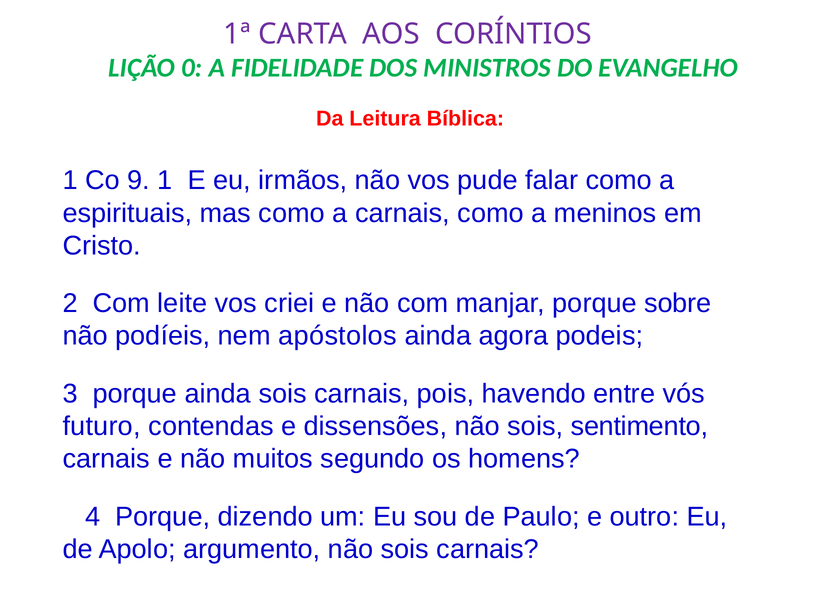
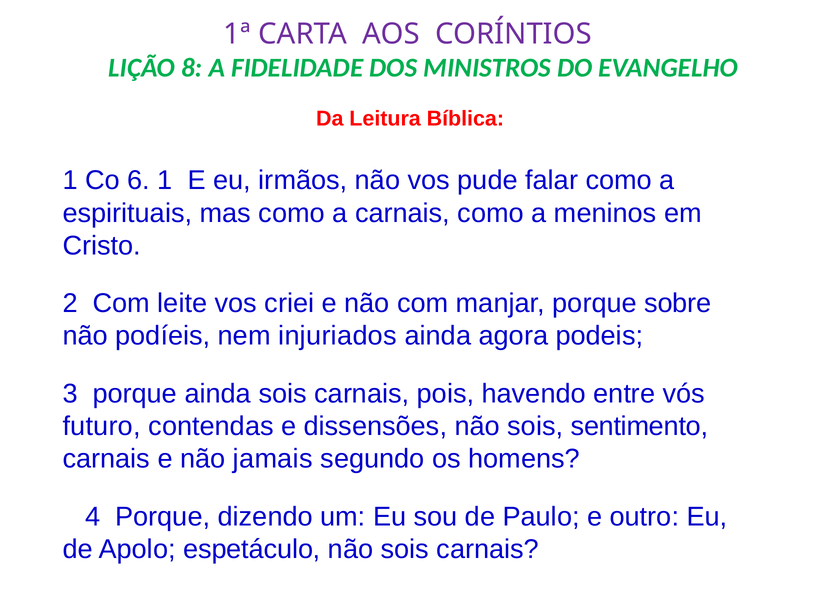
0: 0 -> 8
9: 9 -> 6
apóstolos: apóstolos -> injuriados
muitos: muitos -> jamais
argumento: argumento -> espetáculo
